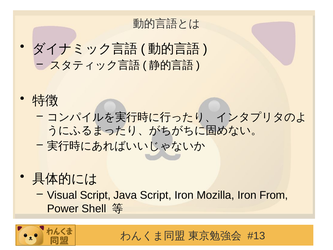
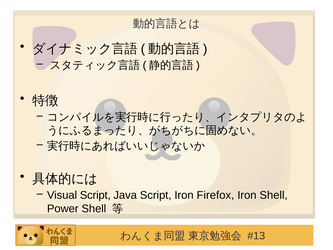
Mozilla: Mozilla -> Firefox
Iron From: From -> Shell
